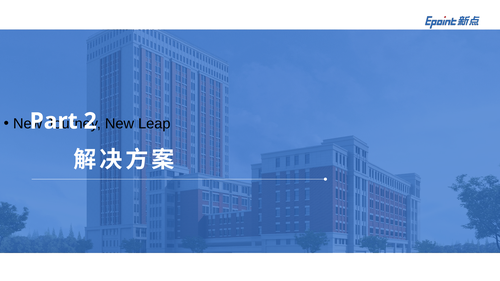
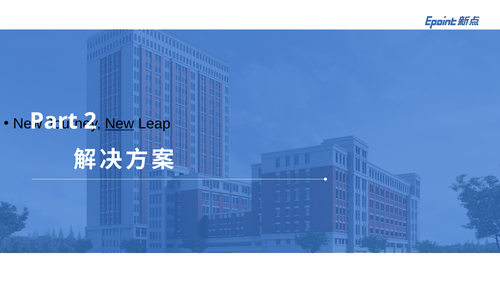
New at (120, 124) underline: none -> present
